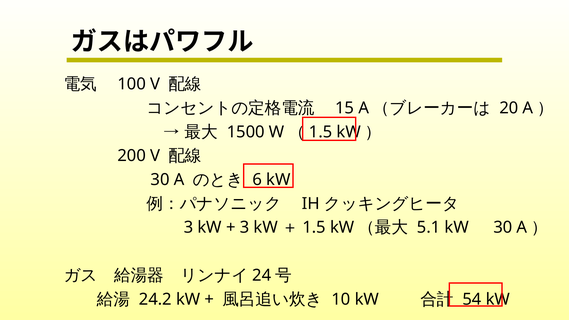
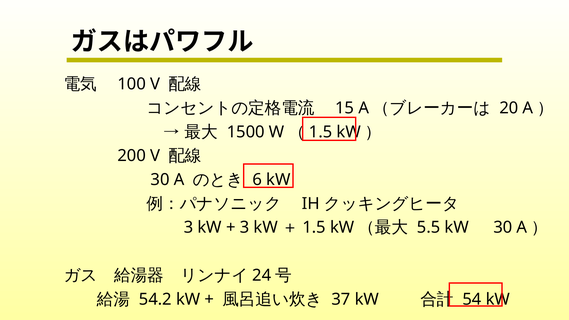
5.1: 5.1 -> 5.5
24.2: 24.2 -> 54.2
10: 10 -> 37
